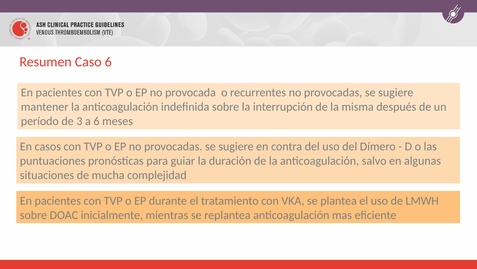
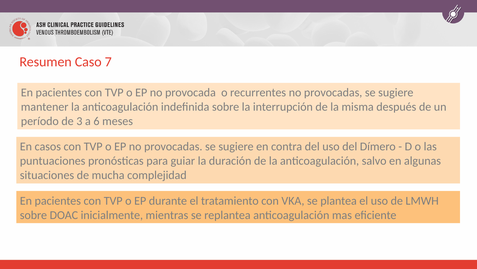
Caso 6: 6 -> 7
